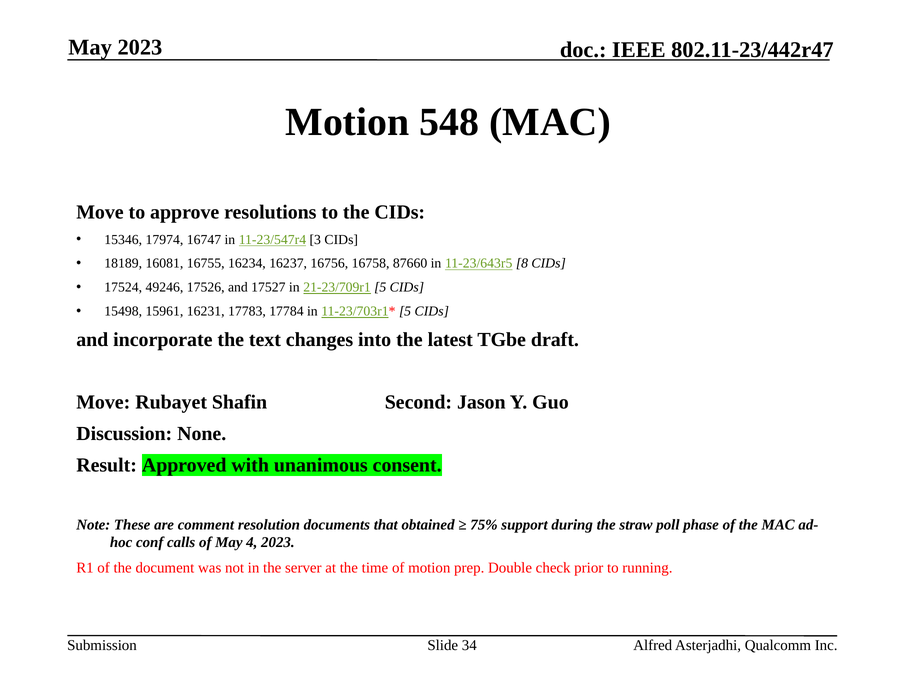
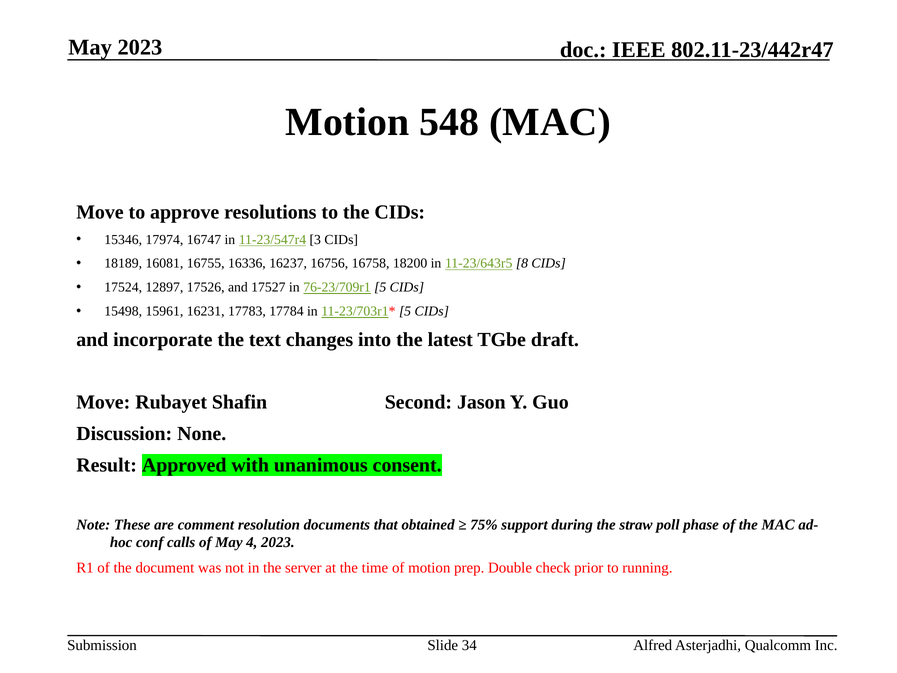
16234: 16234 -> 16336
87660: 87660 -> 18200
49246: 49246 -> 12897
21-23/709r1: 21-23/709r1 -> 76-23/709r1
